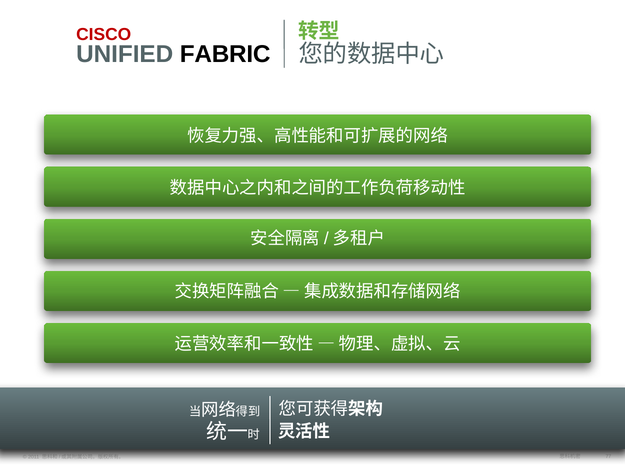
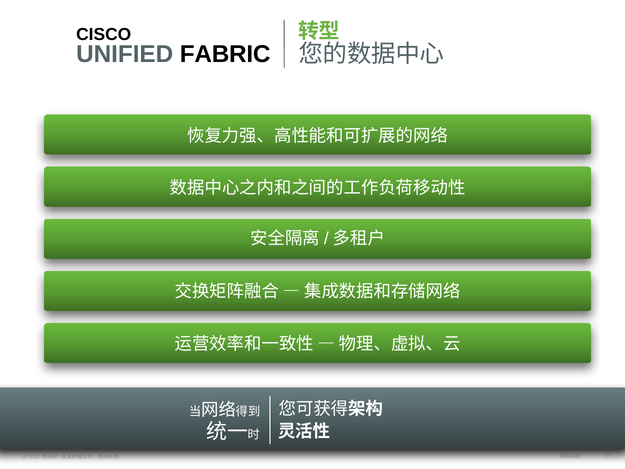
CISCO colour: red -> black
